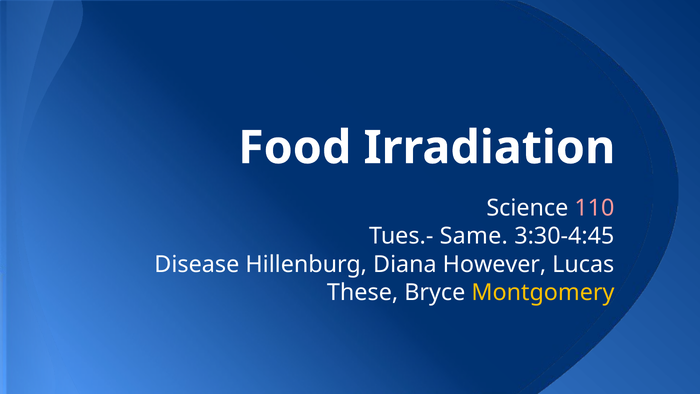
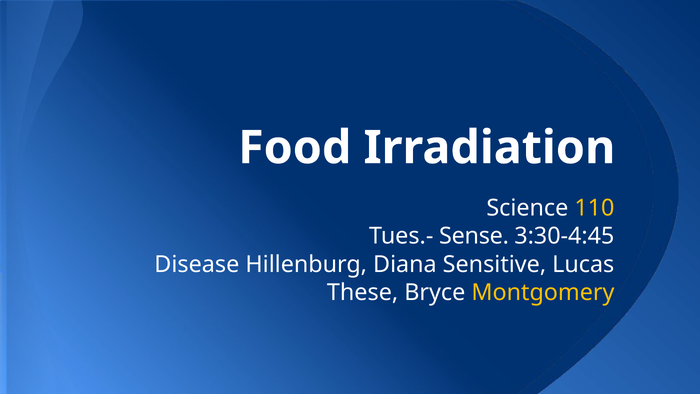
110 colour: pink -> yellow
Same: Same -> Sense
However: However -> Sensitive
